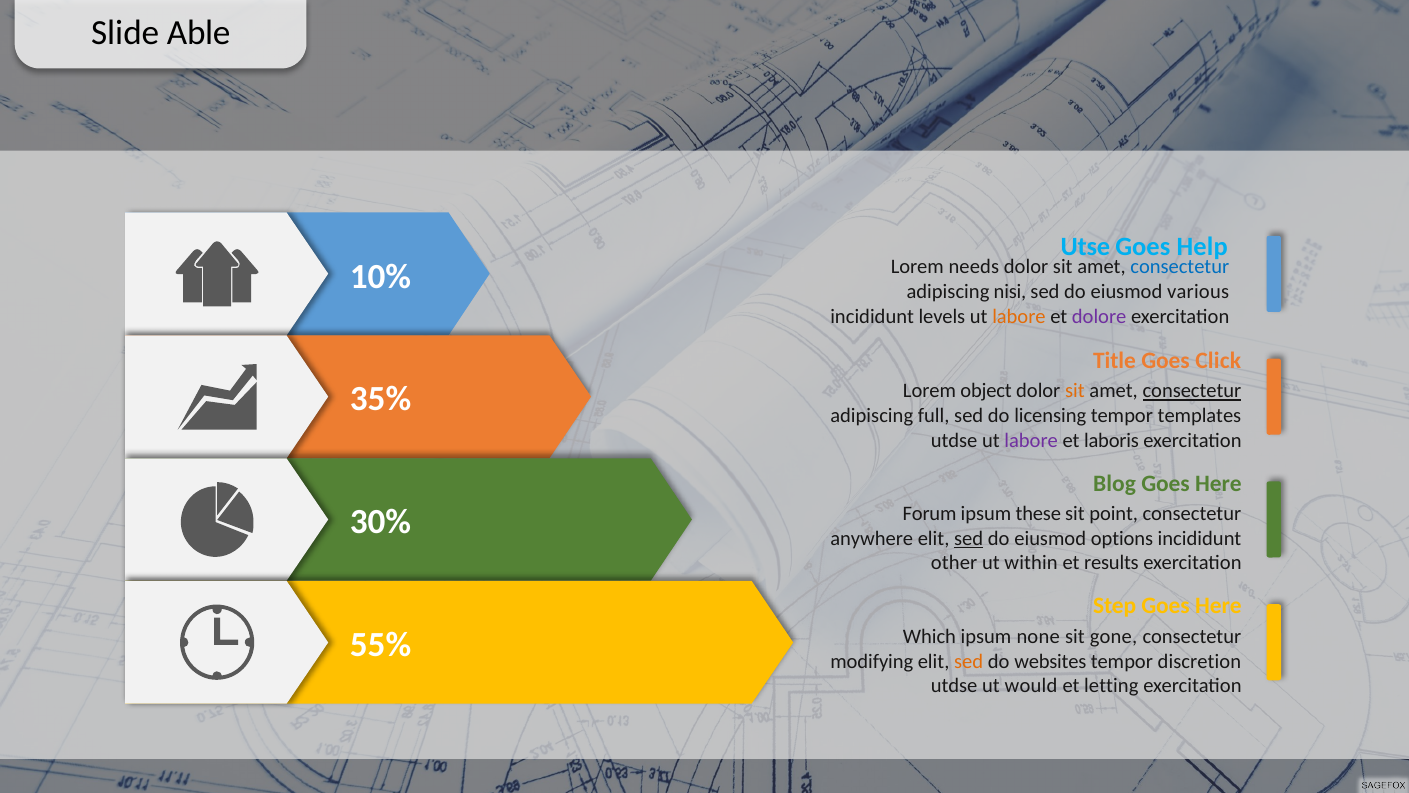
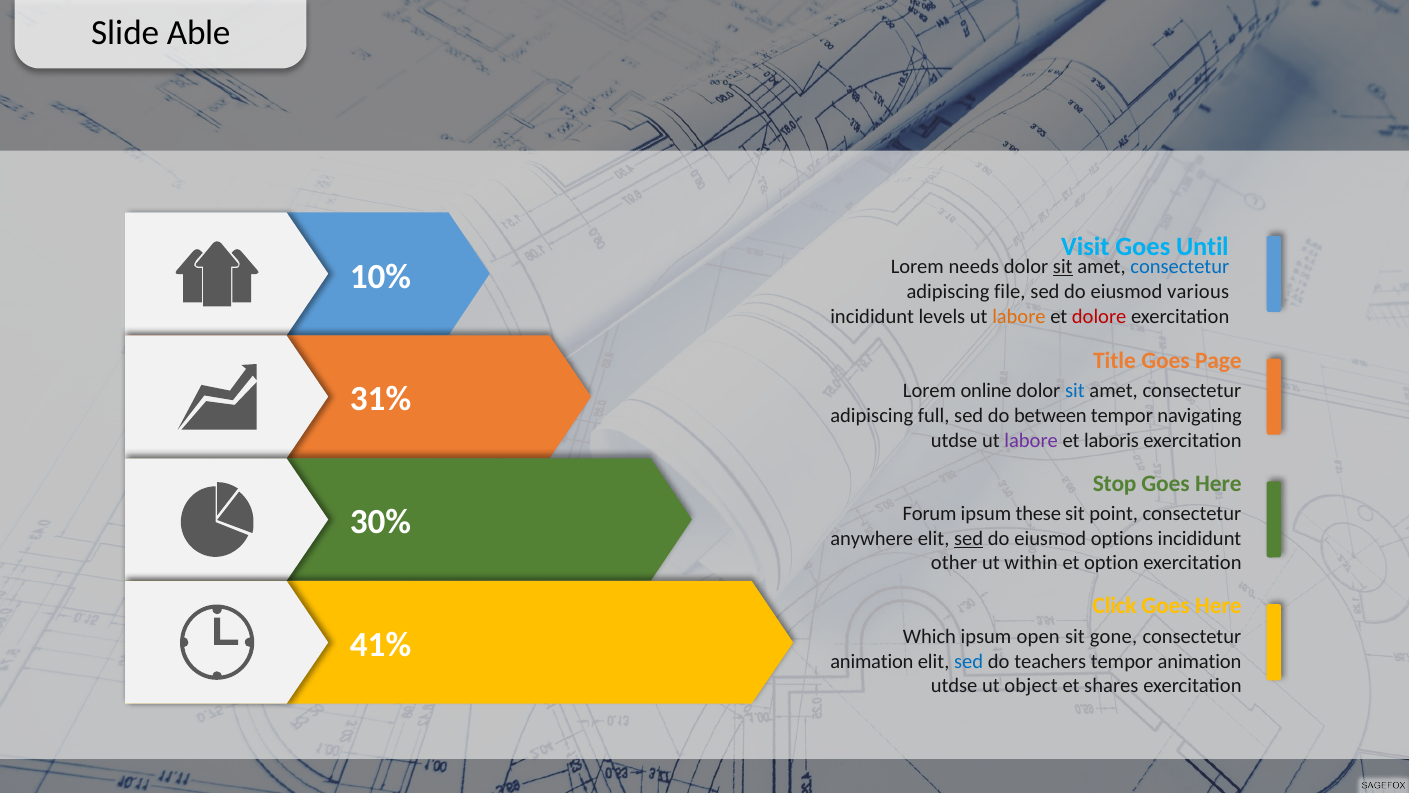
Utse: Utse -> Visit
Help: Help -> Until
sit at (1063, 267) underline: none -> present
nisi: nisi -> file
dolore colour: purple -> red
Click: Click -> Page
object: object -> online
sit at (1075, 391) colour: orange -> blue
consectetur at (1192, 391) underline: present -> none
35%: 35% -> 31%
licensing: licensing -> between
templates: templates -> navigating
Blog: Blog -> Stop
results: results -> option
Step: Step -> Click
none: none -> open
55%: 55% -> 41%
modifying at (872, 661): modifying -> animation
sed at (969, 661) colour: orange -> blue
websites: websites -> teachers
tempor discretion: discretion -> animation
would: would -> object
letting: letting -> shares
